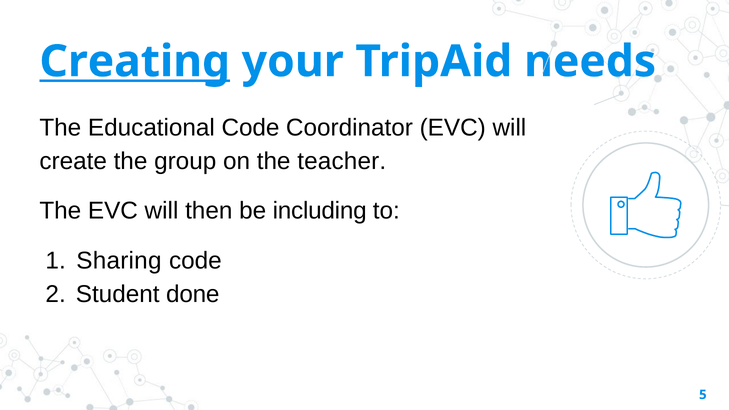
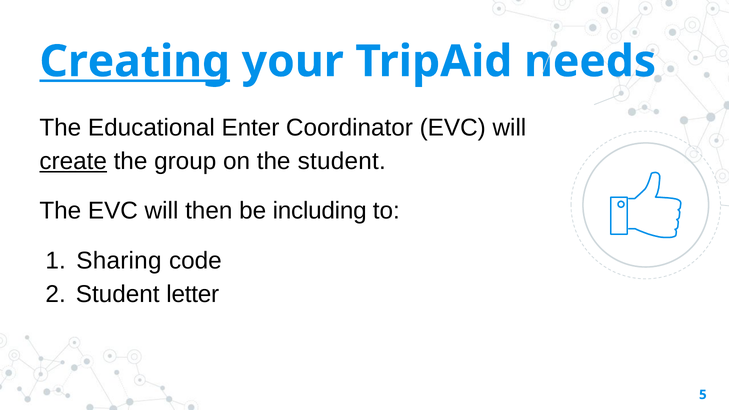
Educational Code: Code -> Enter
create underline: none -> present
the teacher: teacher -> student
done: done -> letter
